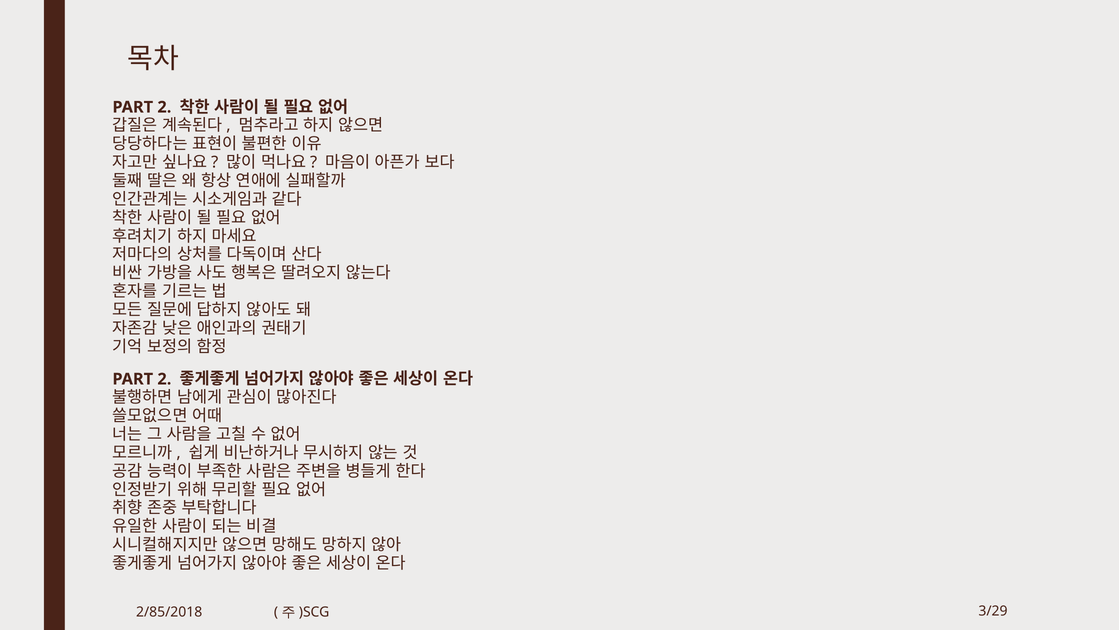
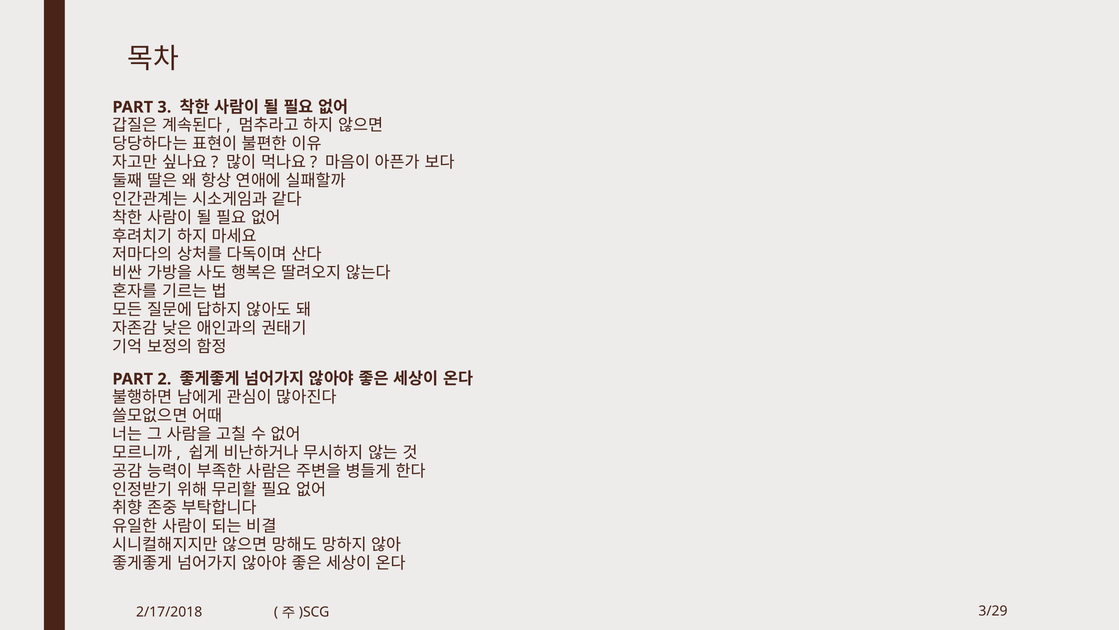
2 at (164, 107): 2 -> 3
2/85/2018: 2/85/2018 -> 2/17/2018
